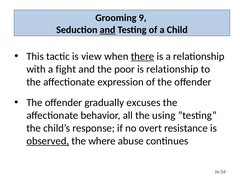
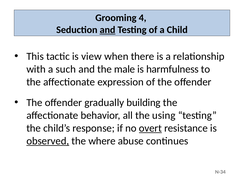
9: 9 -> 4
there underline: present -> none
fight: fight -> such
poor: poor -> male
is relationship: relationship -> harmfulness
excuses: excuses -> building
overt underline: none -> present
